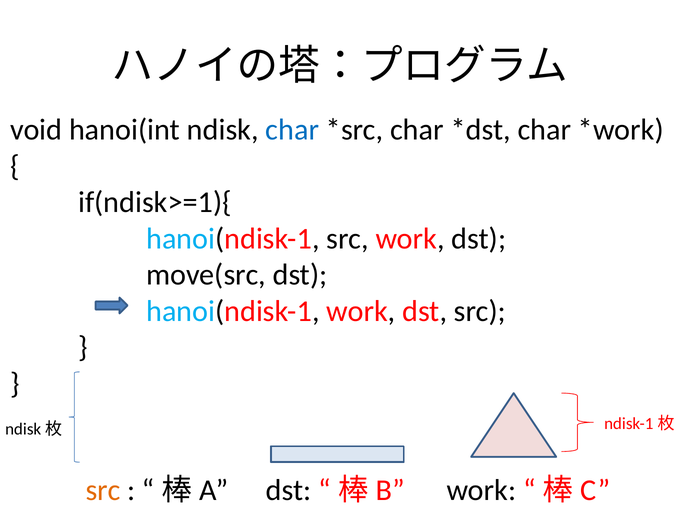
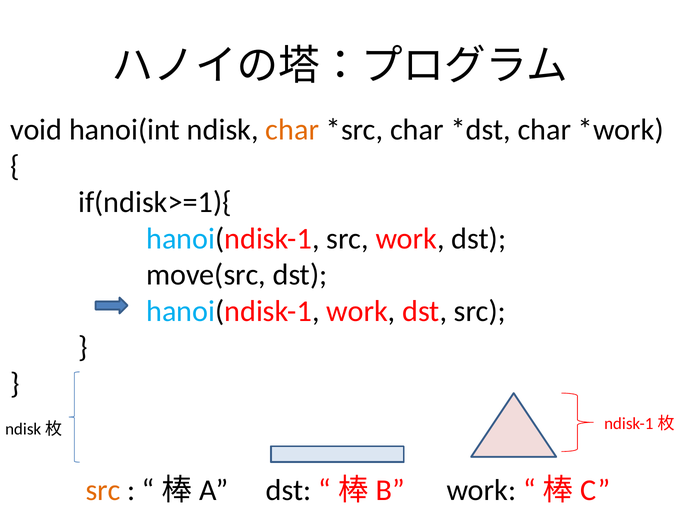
char at (292, 130) colour: blue -> orange
